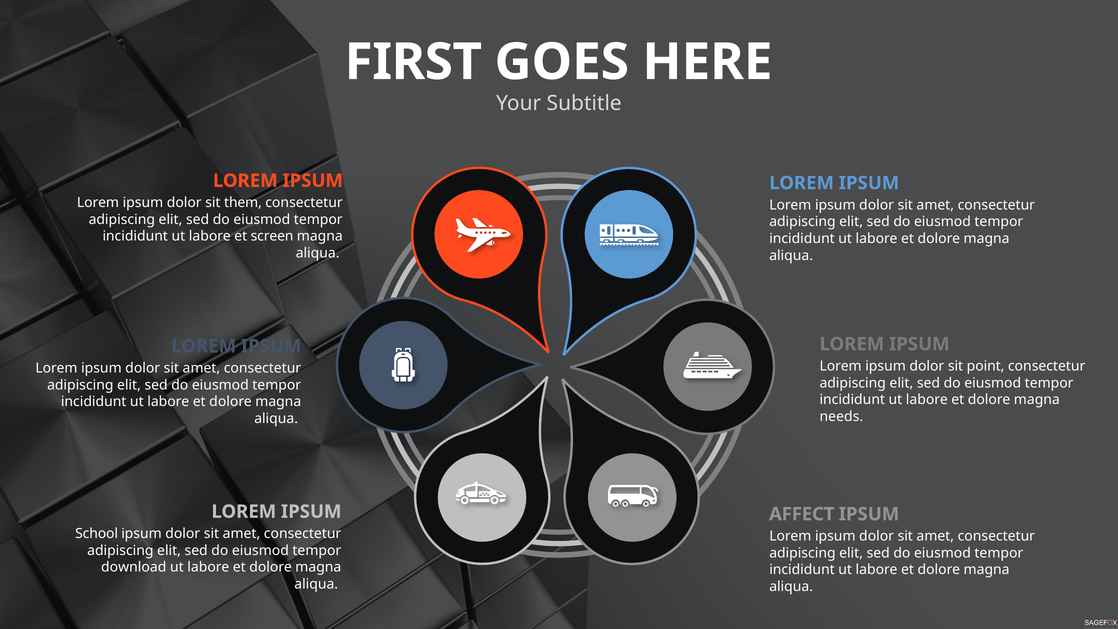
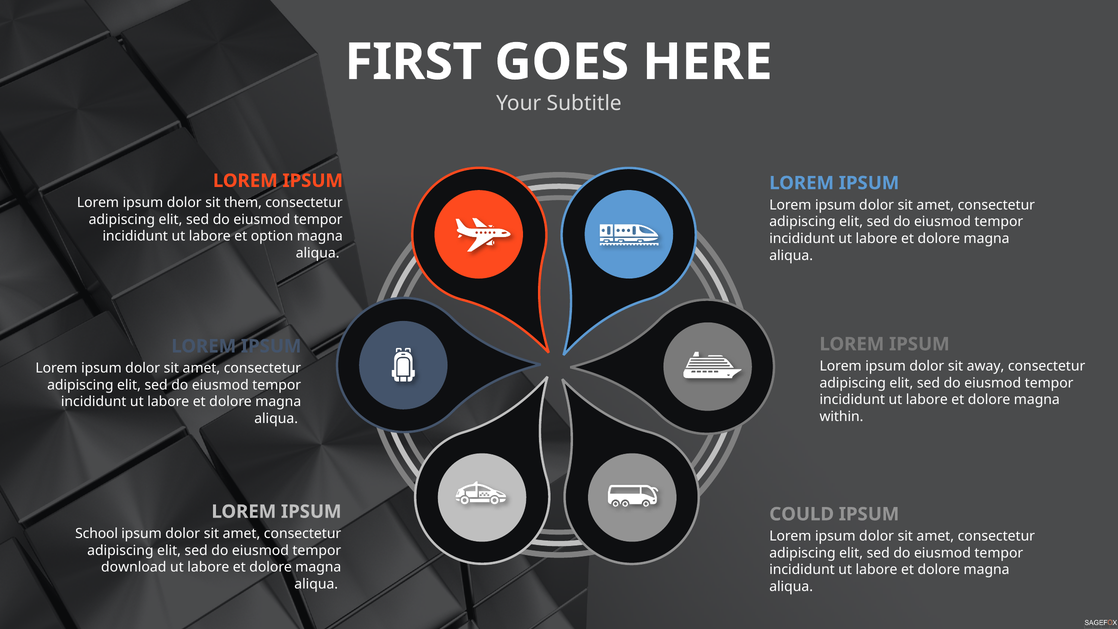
screen: screen -> option
point: point -> away
needs: needs -> within
AFFECT: AFFECT -> COULD
